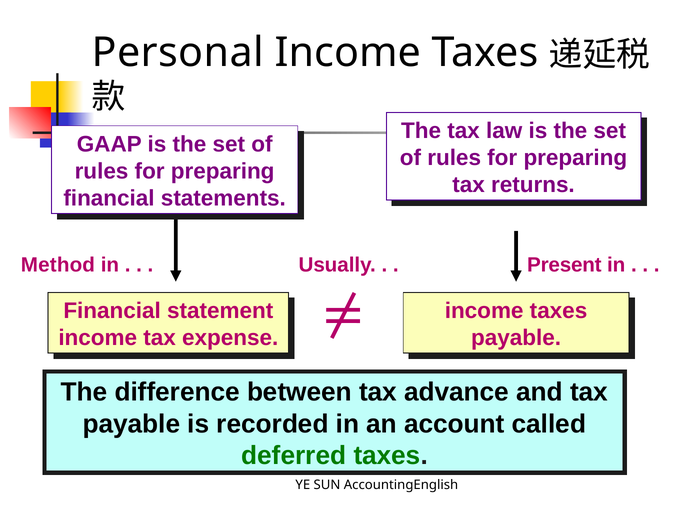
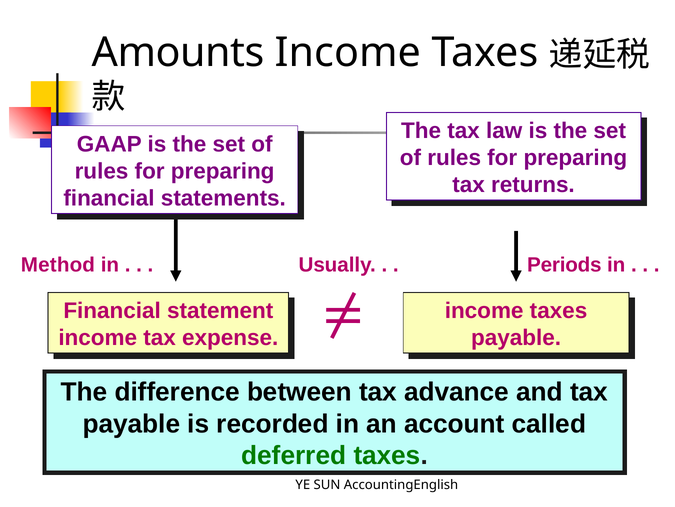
Personal: Personal -> Amounts
Present: Present -> Periods
